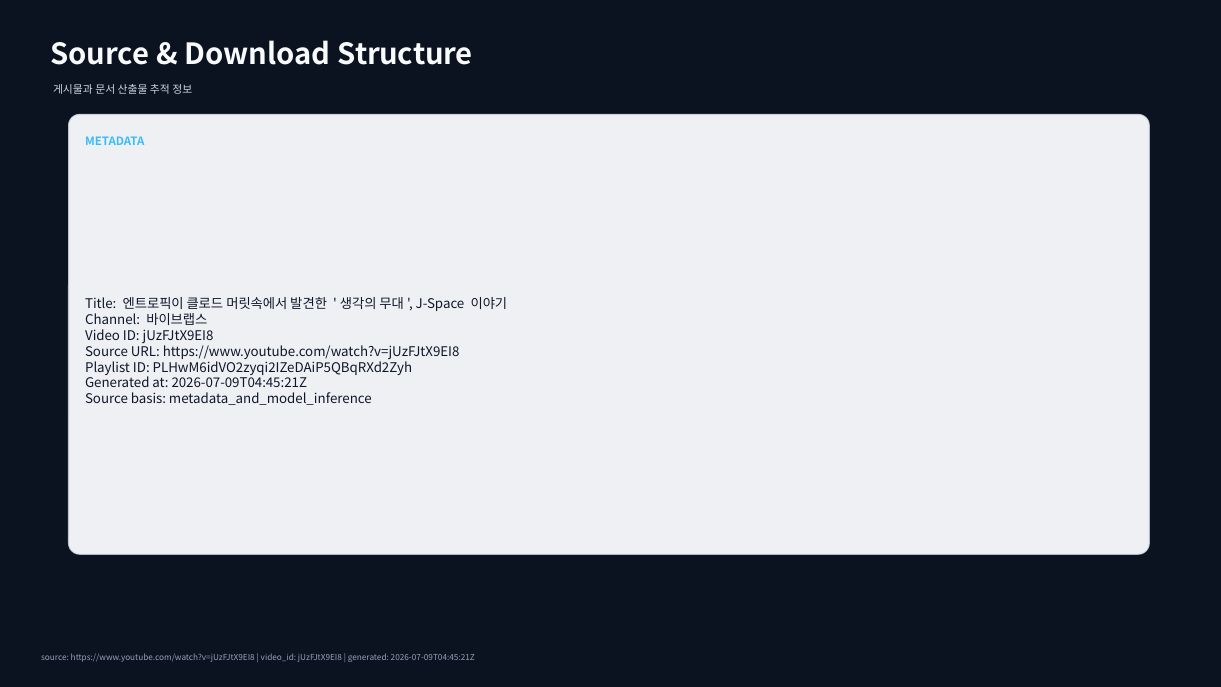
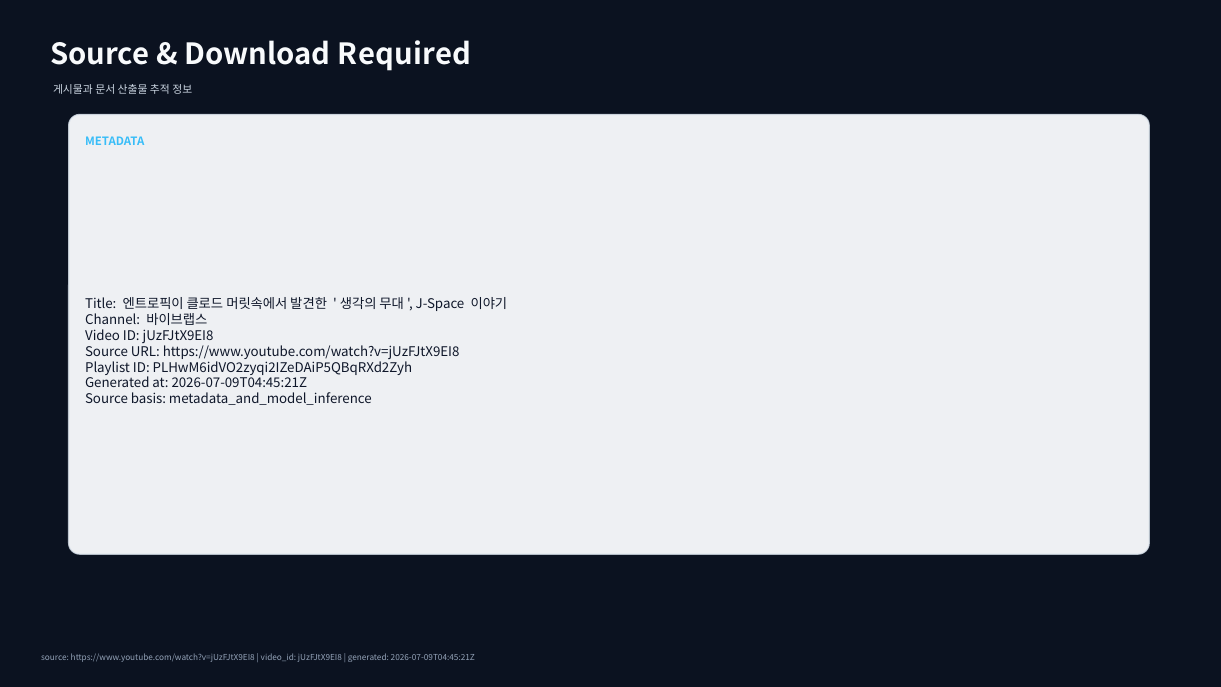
Structure: Structure -> Required
